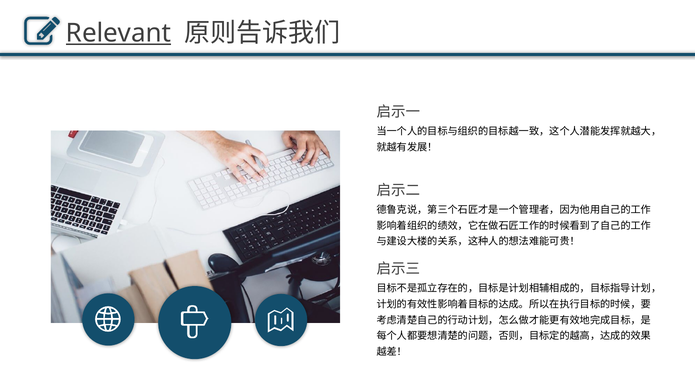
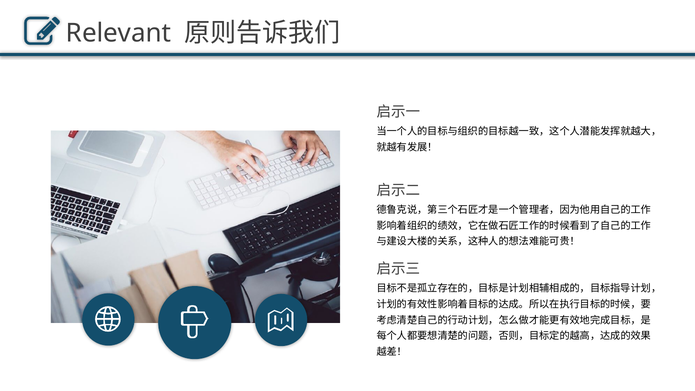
Relevant underline: present -> none
